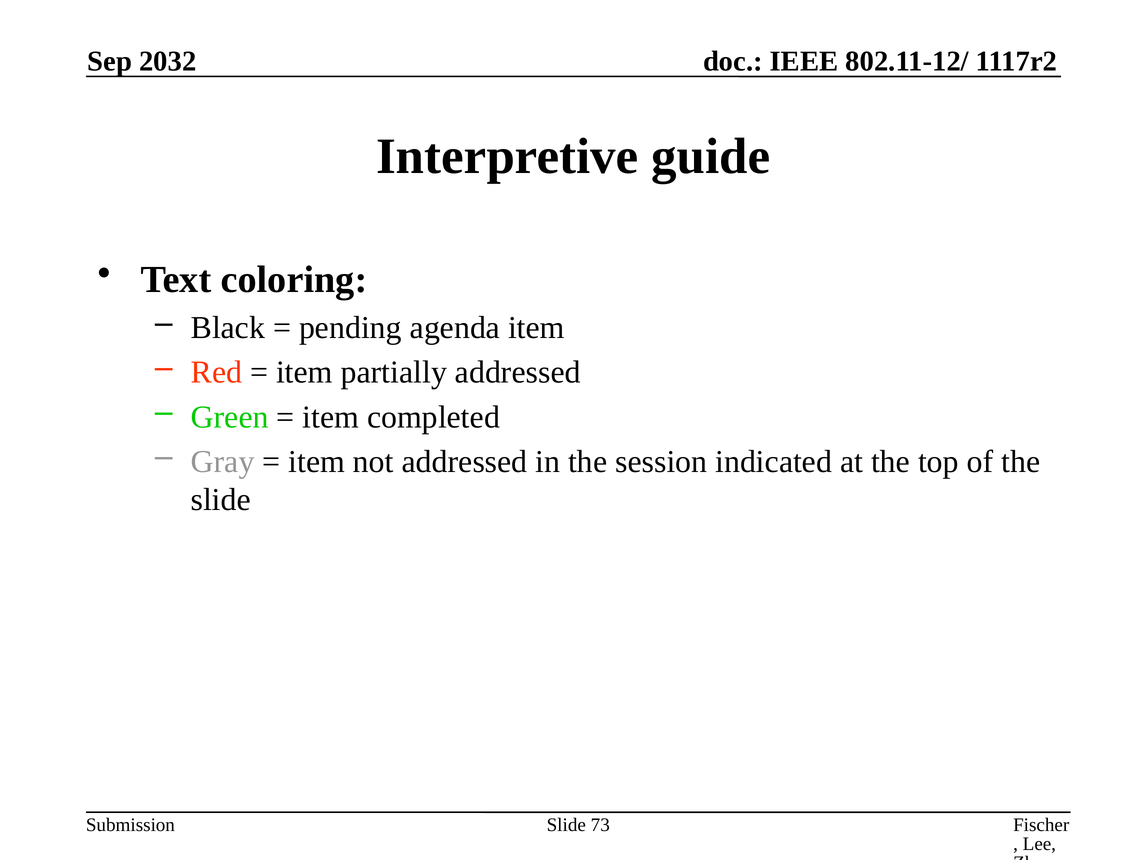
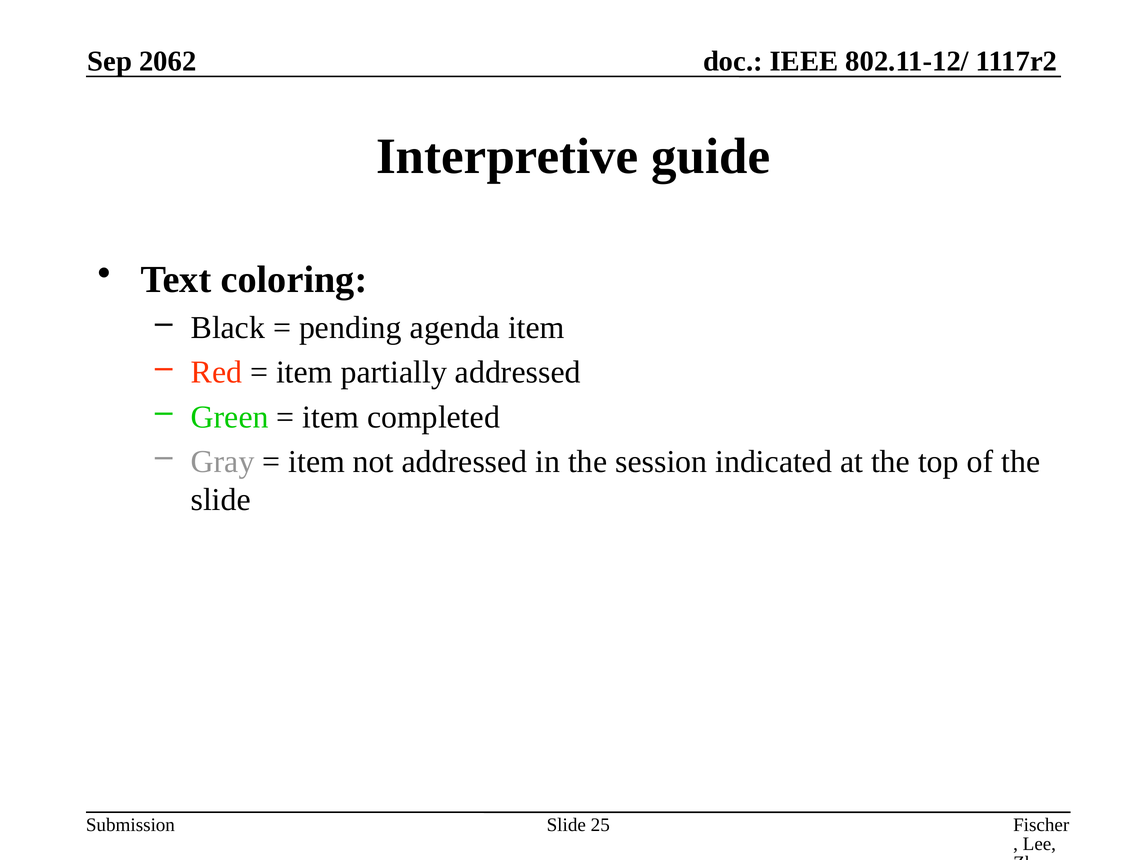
2032: 2032 -> 2062
73: 73 -> 25
